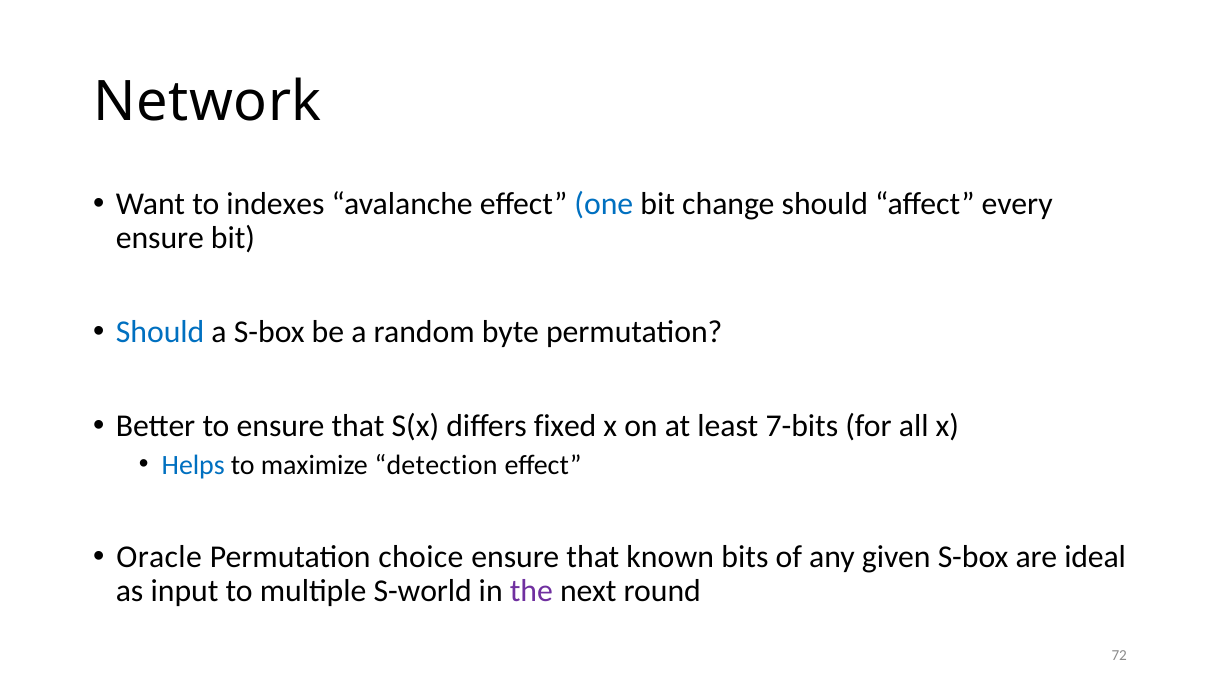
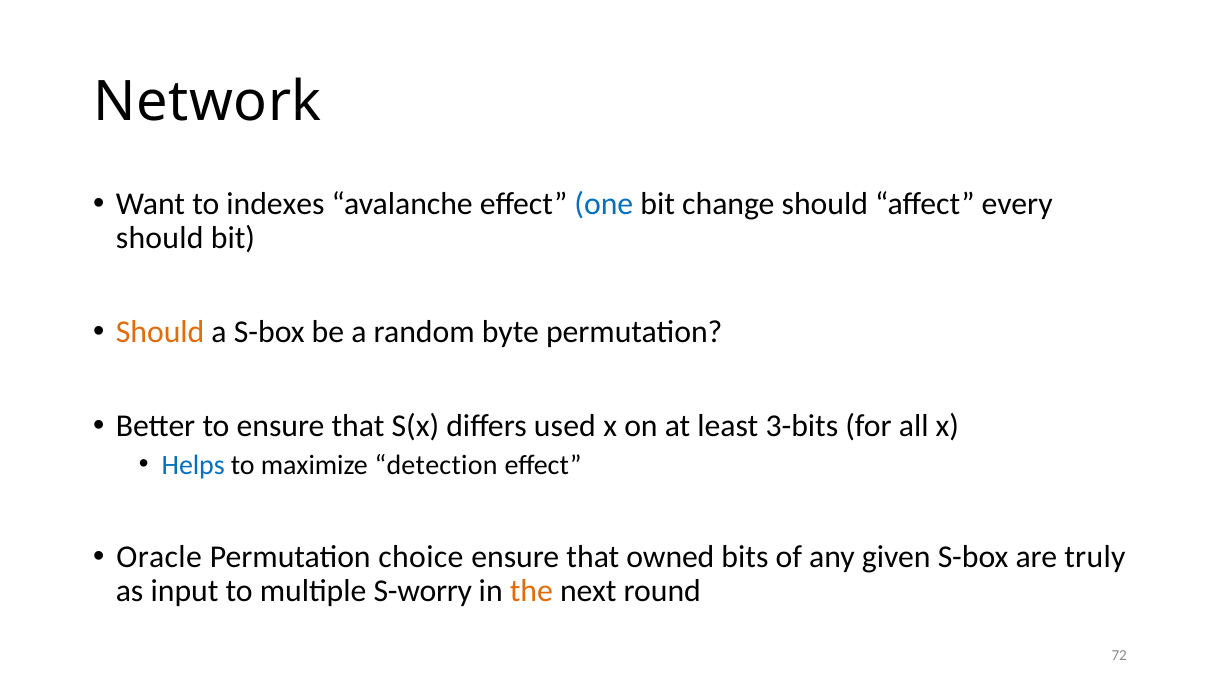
ensure at (160, 239): ensure -> should
Should at (160, 333) colour: blue -> orange
fixed: fixed -> used
7-bits: 7-bits -> 3-bits
known: known -> owned
ideal: ideal -> truly
S-world: S-world -> S-worry
the colour: purple -> orange
